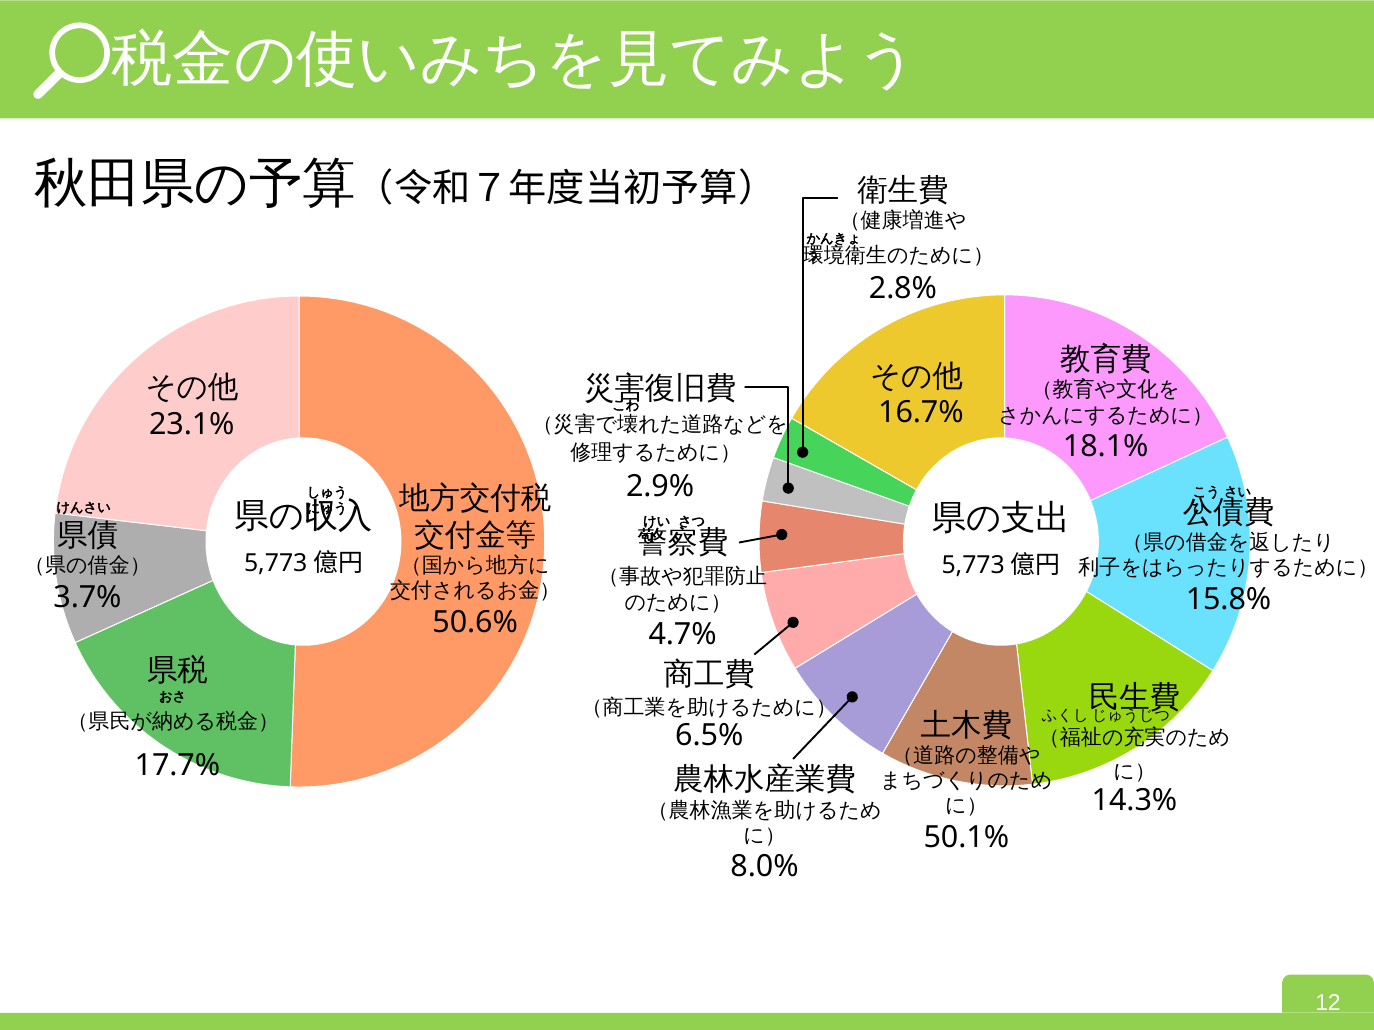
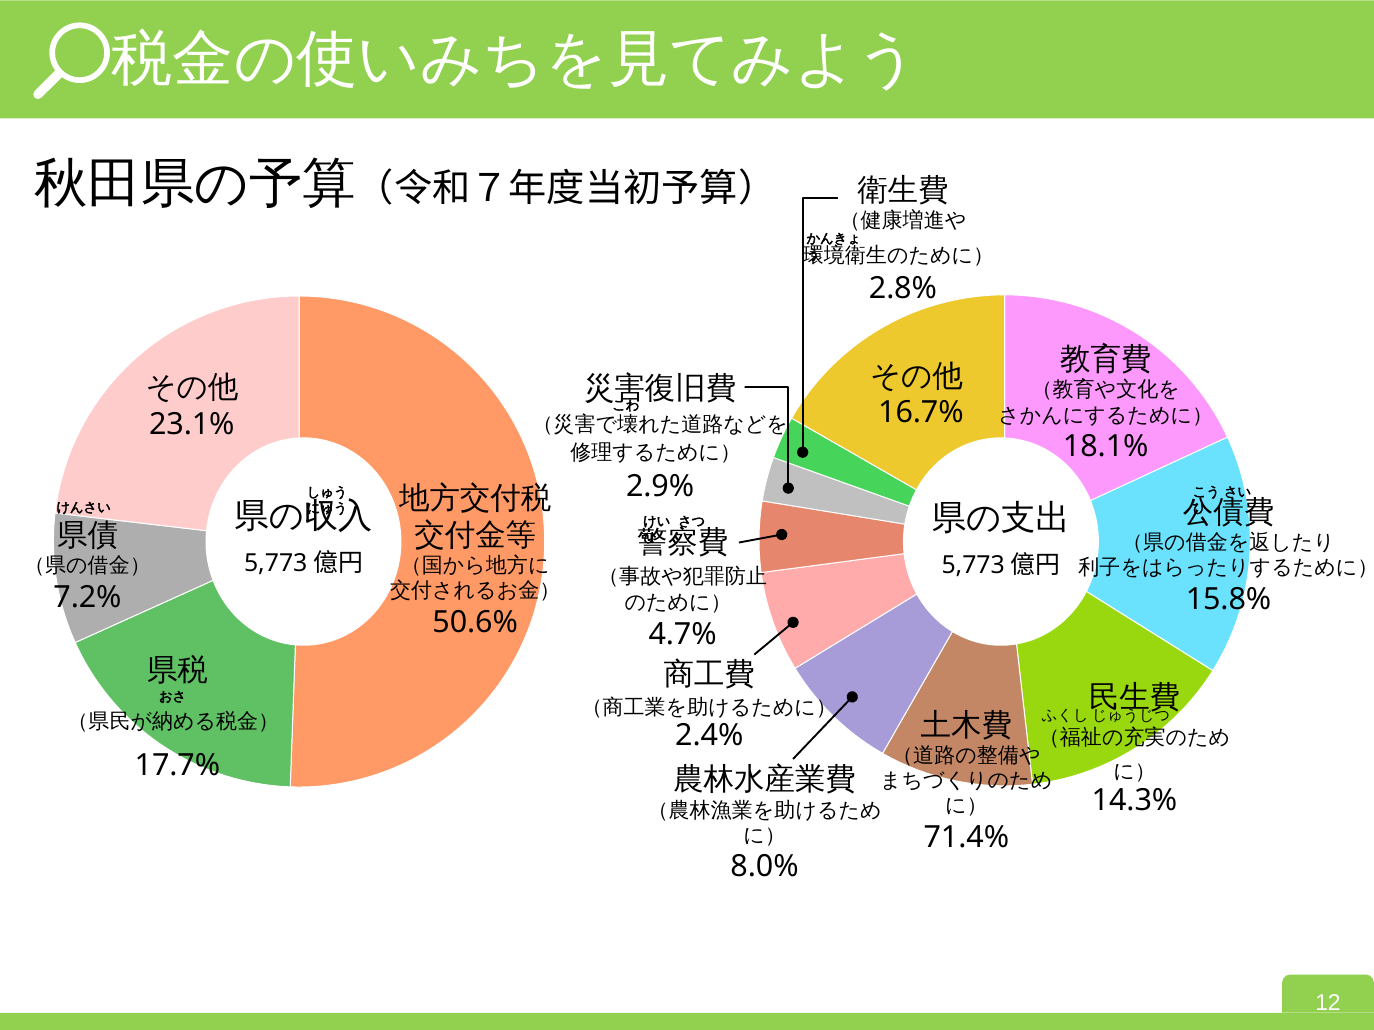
3.7%: 3.7% -> 7.2%
6.5%: 6.5% -> 2.4%
50.1%: 50.1% -> 71.4%
